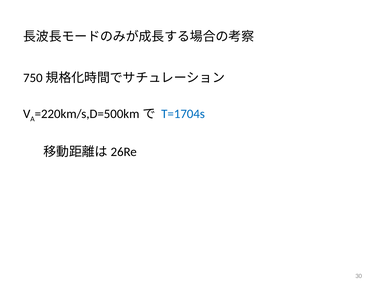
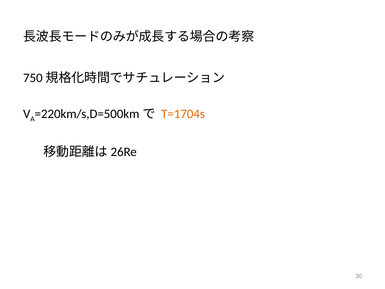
T=1704s colour: blue -> orange
